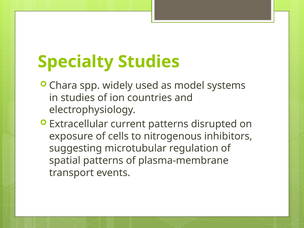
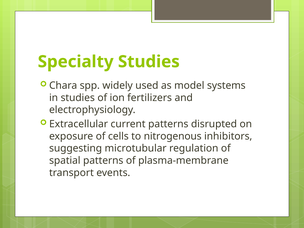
countries: countries -> fertilizers
